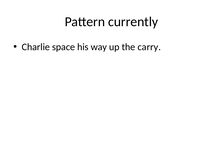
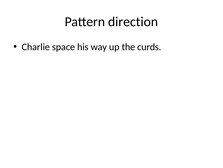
currently: currently -> direction
carry: carry -> curds
